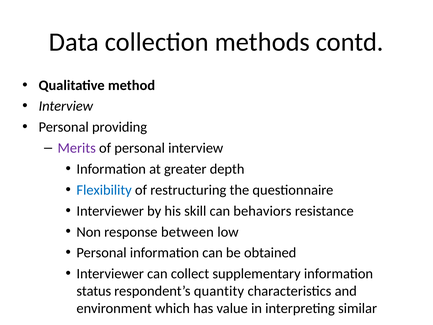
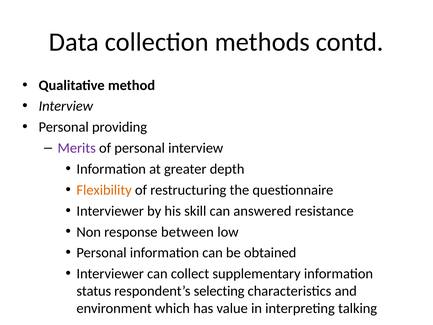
Flexibility colour: blue -> orange
behaviors: behaviors -> answered
quantity: quantity -> selecting
similar: similar -> talking
